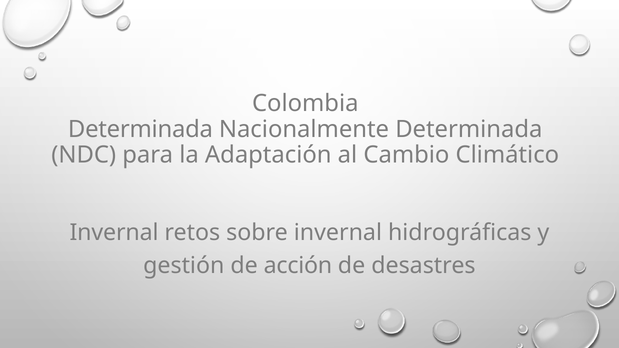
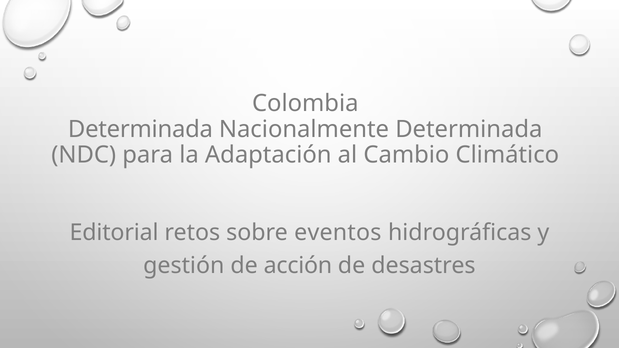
Invernal at (114, 233): Invernal -> Editorial
sobre invernal: invernal -> eventos
